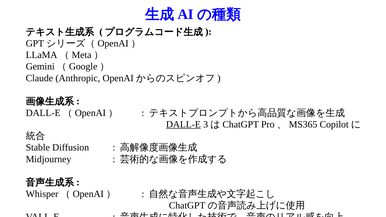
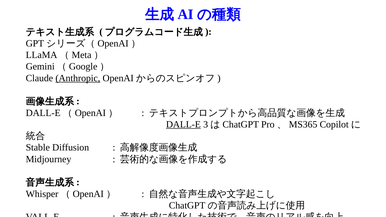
Anthropic underline: none -> present
